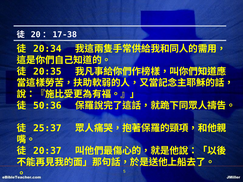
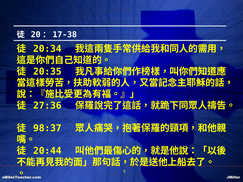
50:36: 50:36 -> 27:36
25:37: 25:37 -> 98:37
20:37: 20:37 -> 20:44
